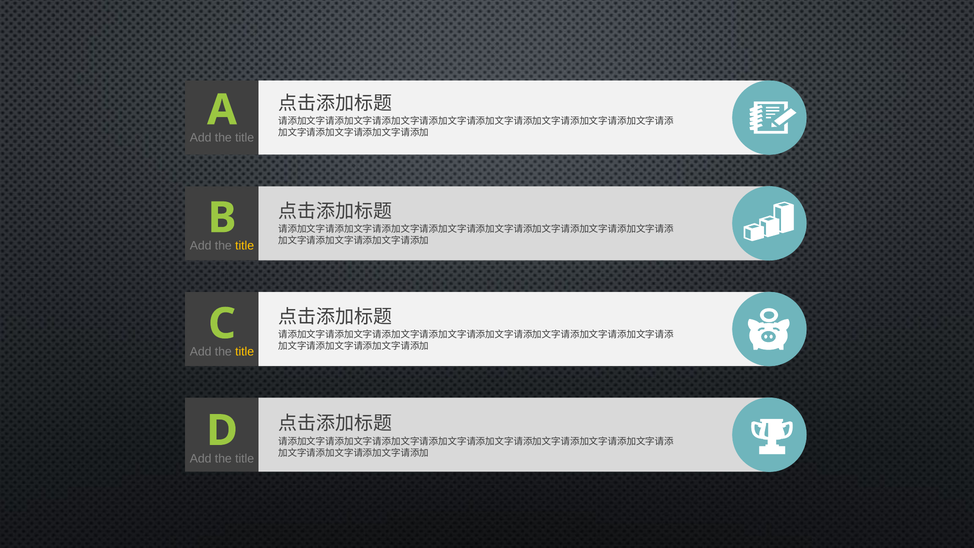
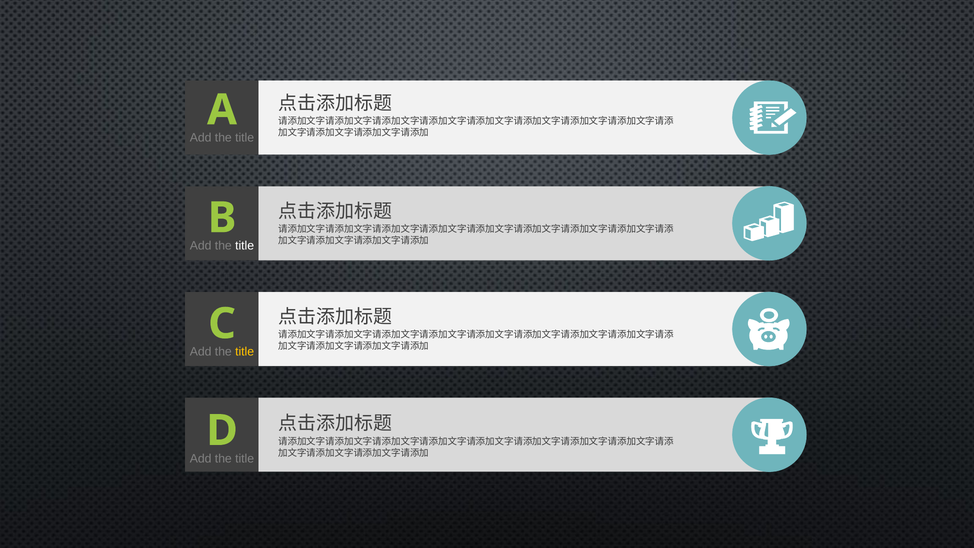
title at (245, 246) colour: yellow -> white
